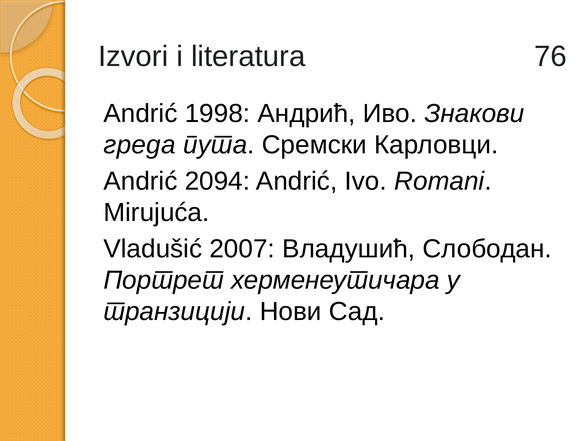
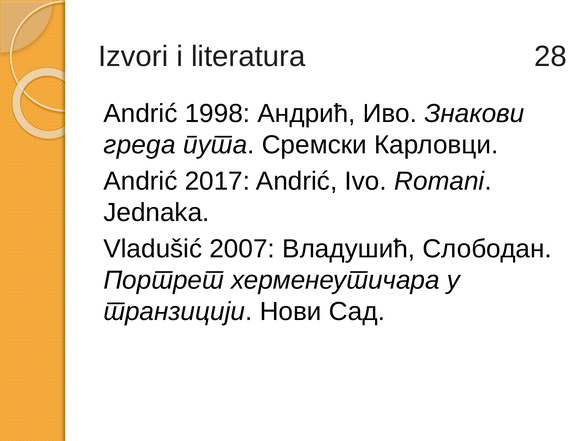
76: 76 -> 28
2094: 2094 -> 2017
Mirujuća: Mirujuća -> Jednaka
